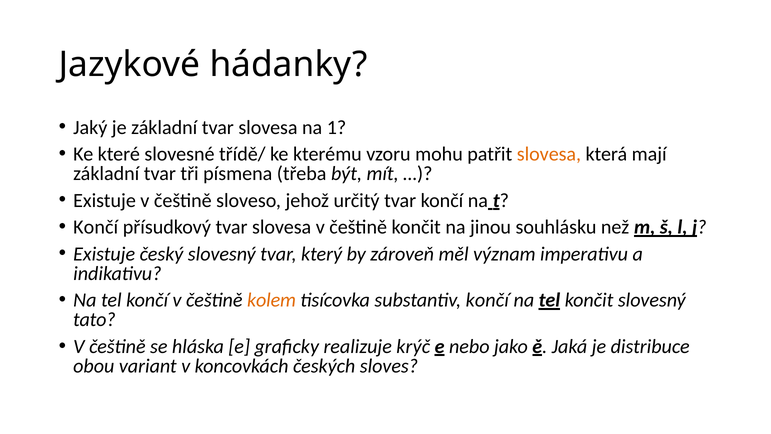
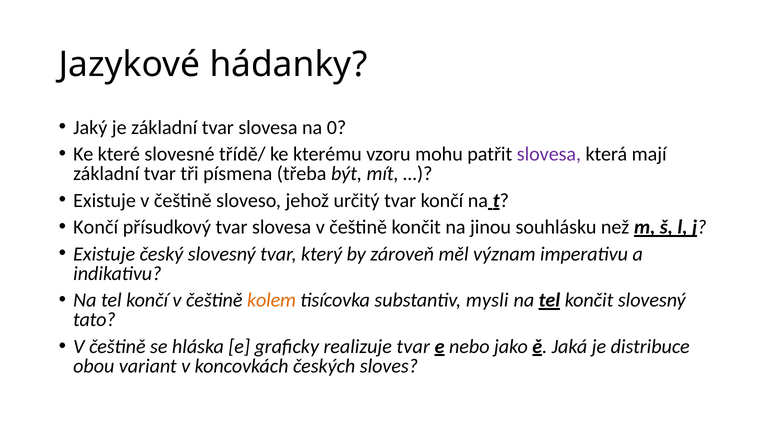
1: 1 -> 0
slovesa at (549, 154) colour: orange -> purple
substantiv končí: končí -> mysli
realizuje krýč: krýč -> tvar
